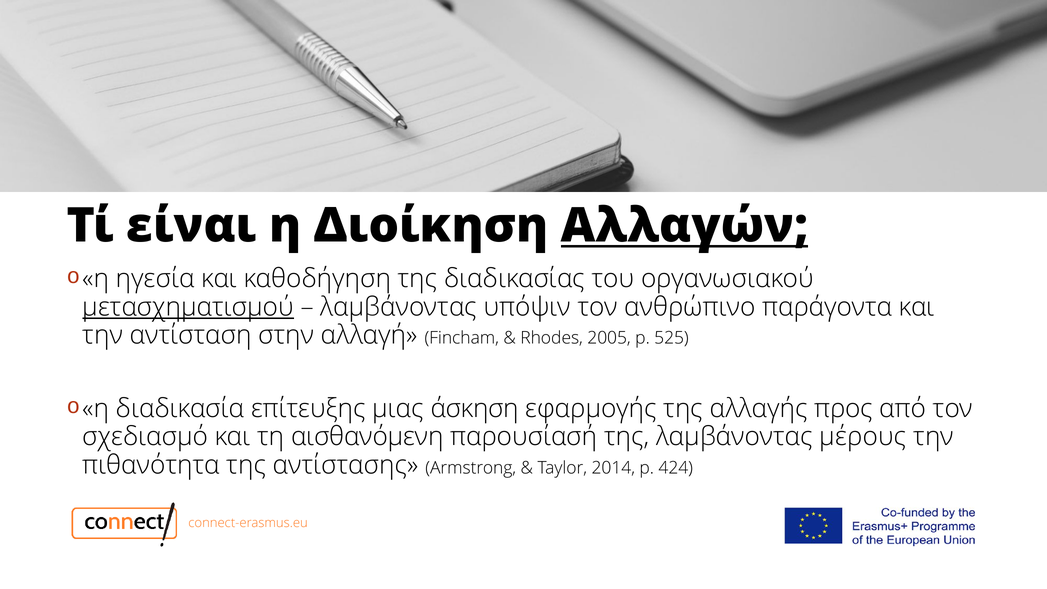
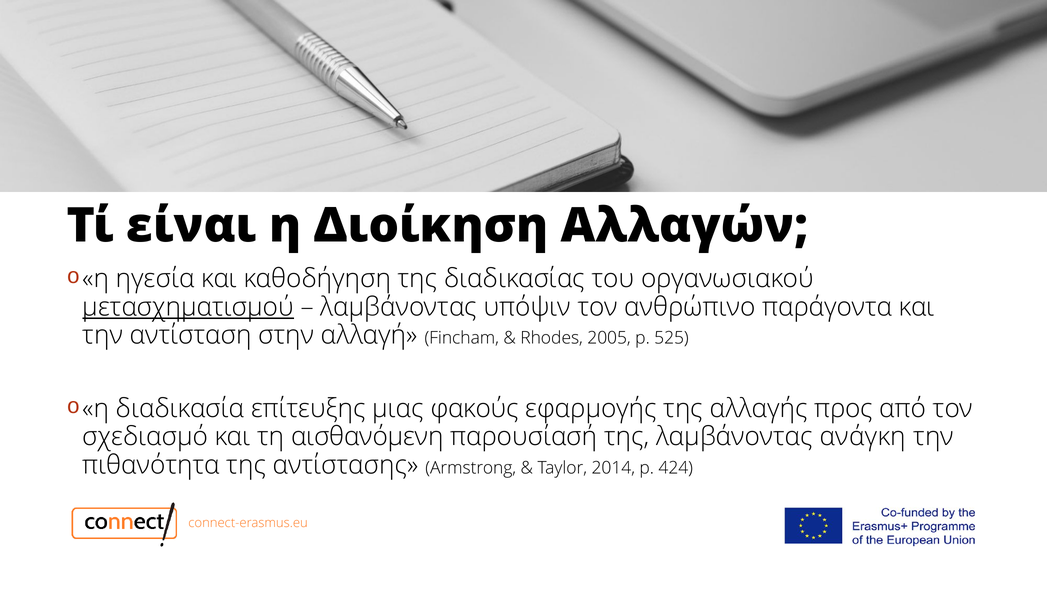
Αλλαγών underline: present -> none
άσκηση: άσκηση -> φακούς
μέρους: μέρους -> ανάγκη
